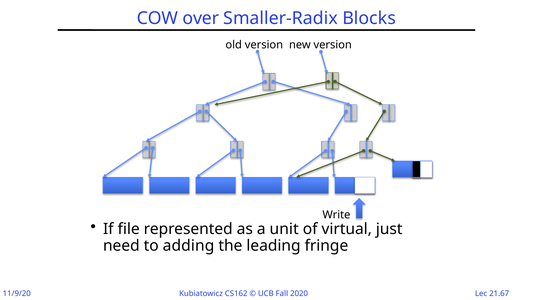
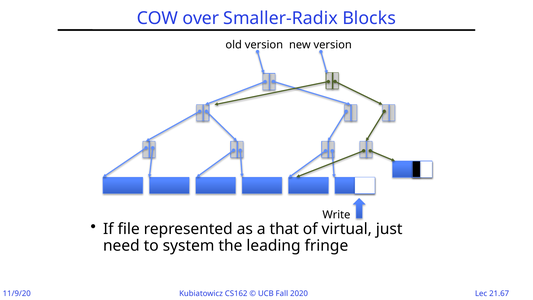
unit: unit -> that
adding: adding -> system
